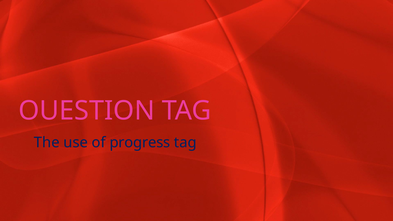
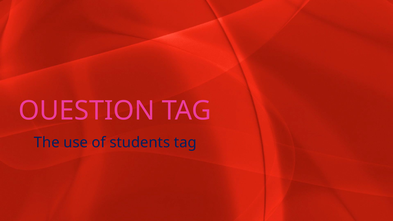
progress: progress -> students
